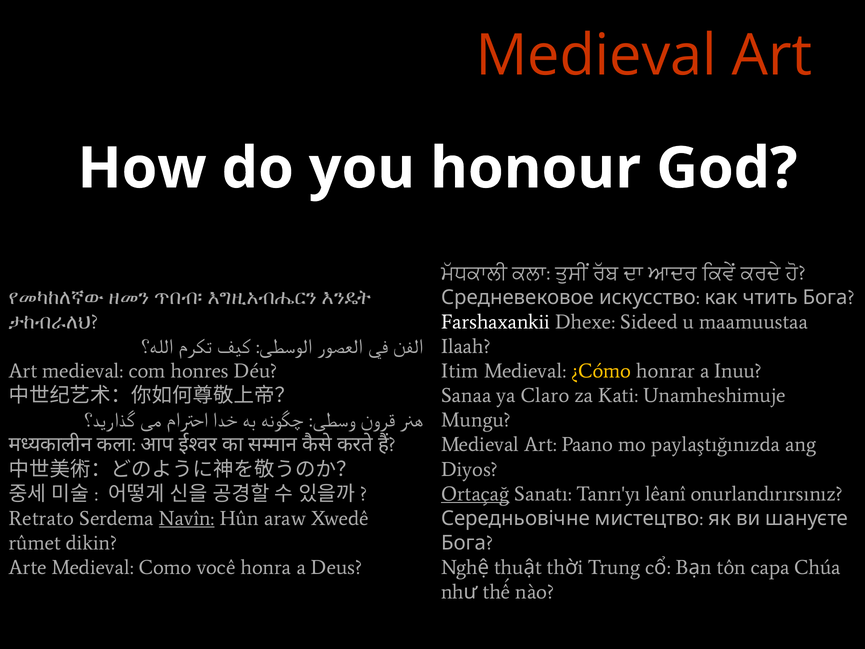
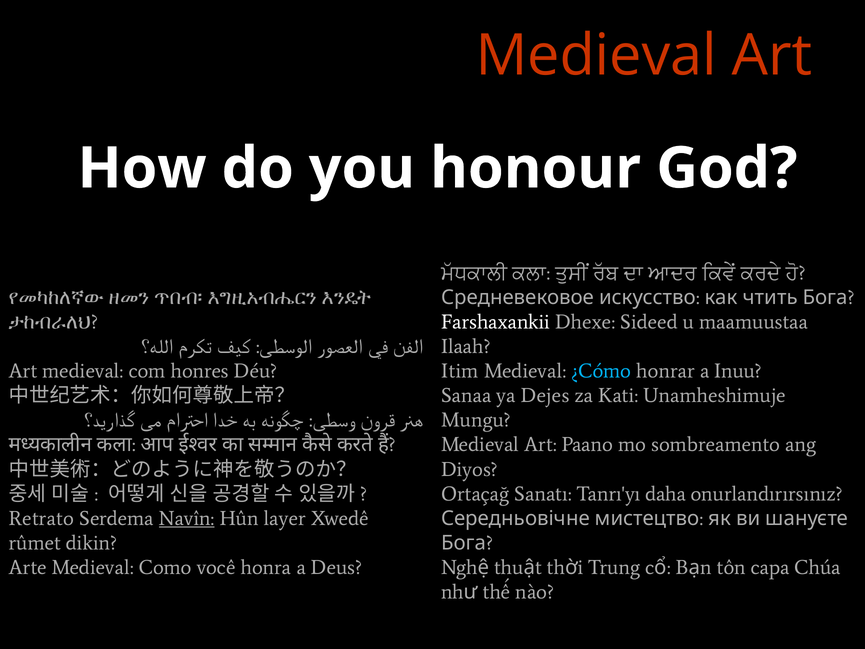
¿Cómo colour: yellow -> light blue
Claro: Claro -> Dejes
paylaştığınızda: paylaştığınızda -> sombreamento
Ortaçağ underline: present -> none
lêanî: lêanî -> daha
araw: araw -> layer
